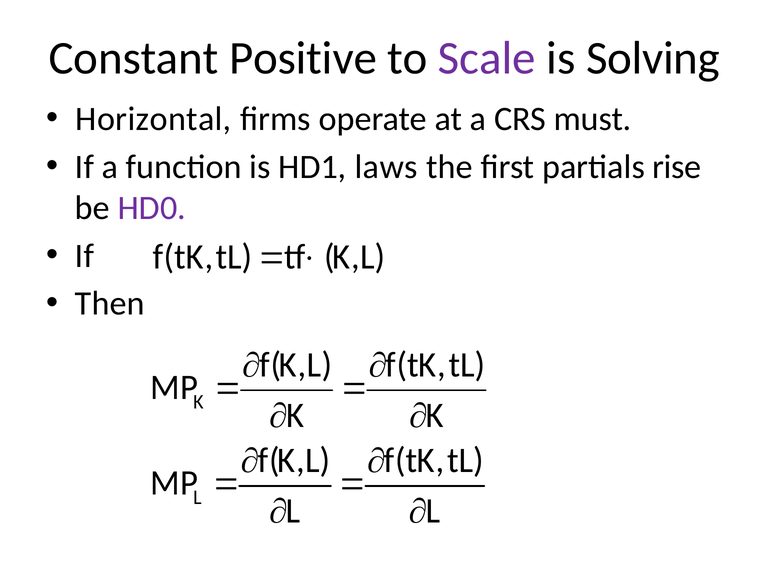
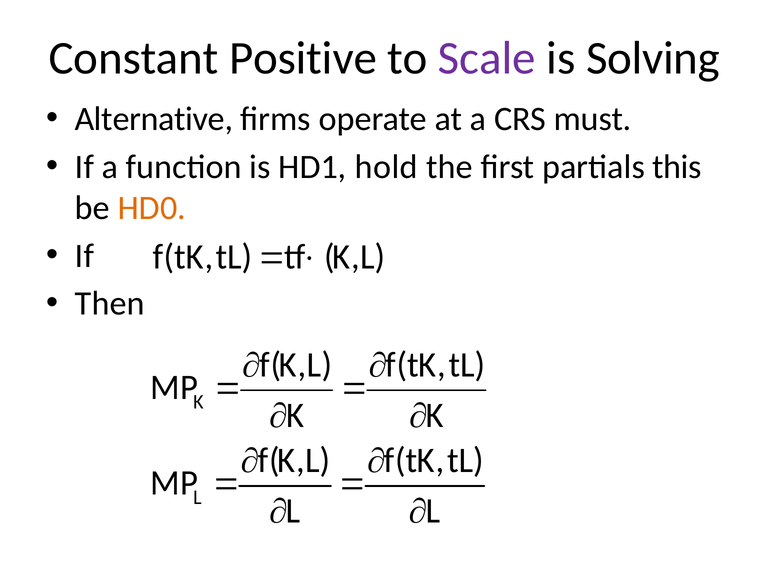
Horizontal: Horizontal -> Alternative
laws: laws -> hold
rise: rise -> this
HD0 colour: purple -> orange
